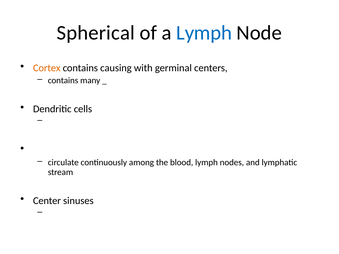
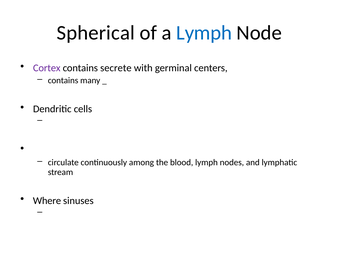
Cortex colour: orange -> purple
causing: causing -> secrete
Center: Center -> Where
